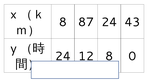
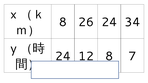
87: 87 -> 26
43: 43 -> 34
0: 0 -> 7
